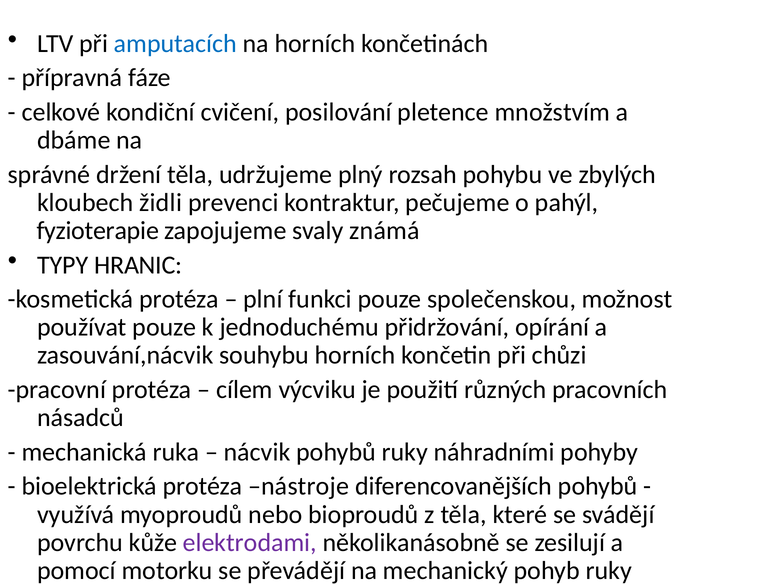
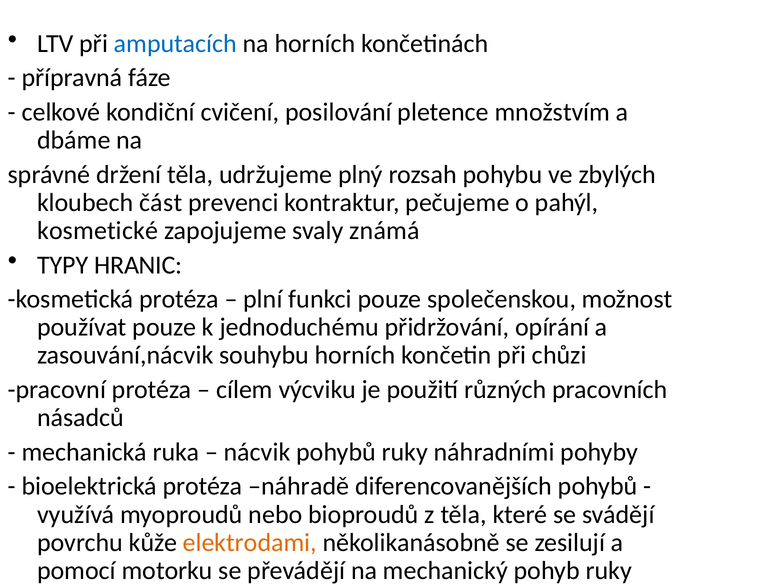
židli: židli -> část
fyzioterapie: fyzioterapie -> kosmetické
nástroje: nástroje -> náhradě
elektrodami colour: purple -> orange
